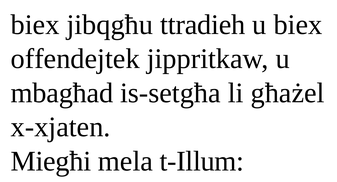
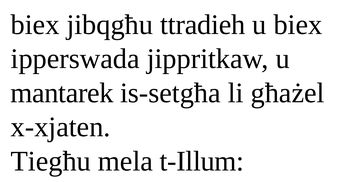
offendejtek: offendejtek -> ipperswada
mbagħad: mbagħad -> mantarek
Miegħi: Miegħi -> Tiegħu
